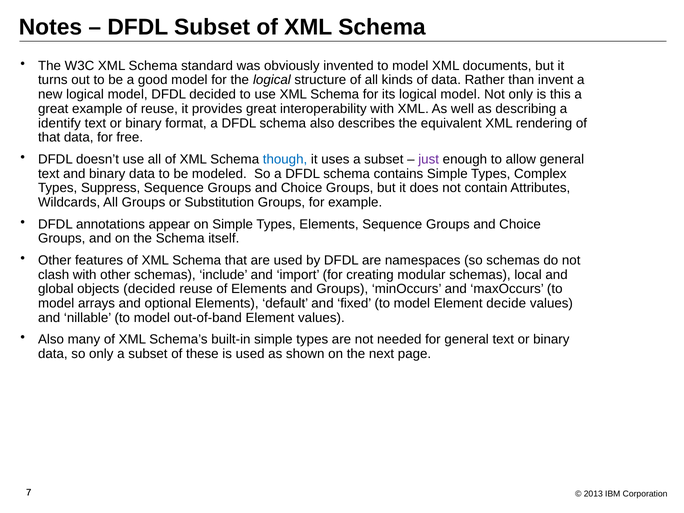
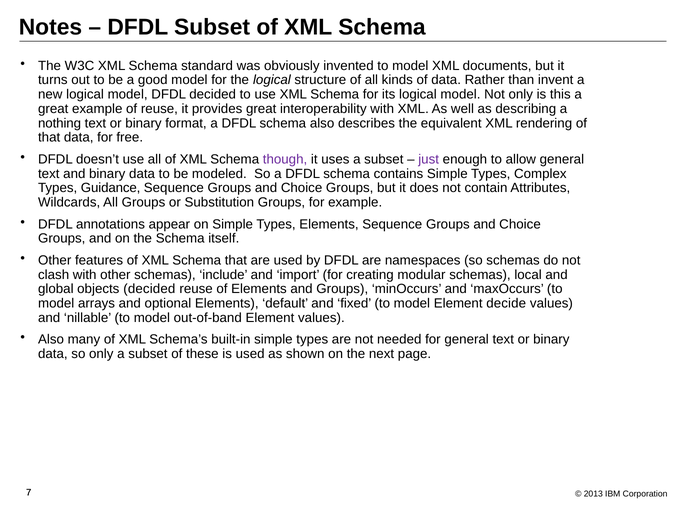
identify: identify -> nothing
though colour: blue -> purple
Suppress: Suppress -> Guidance
